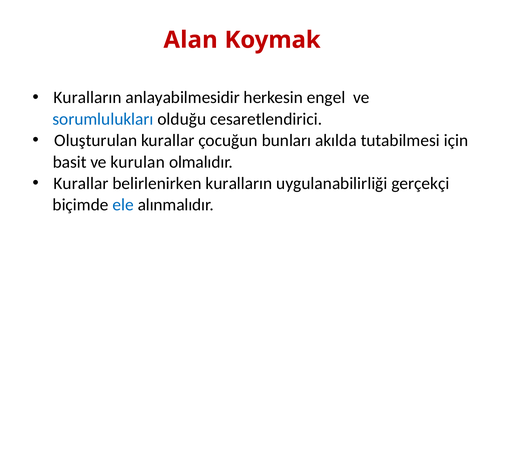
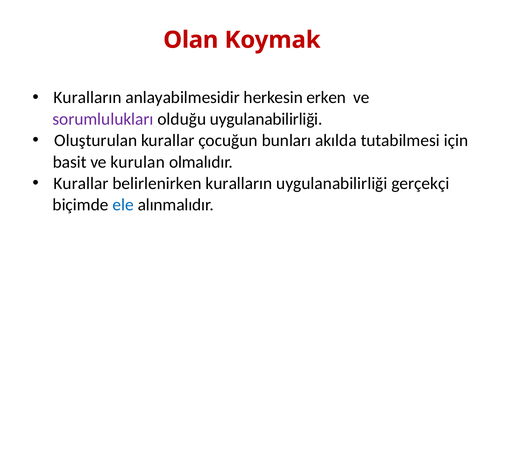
Alan: Alan -> Olan
engel: engel -> erken
sorumlulukları colour: blue -> purple
olduğu cesaretlendirici: cesaretlendirici -> uygulanabilirliği
